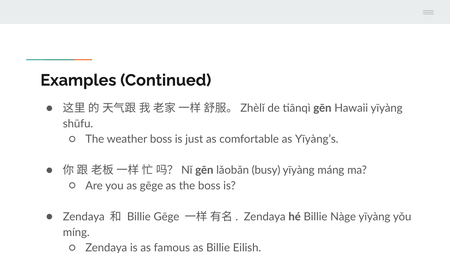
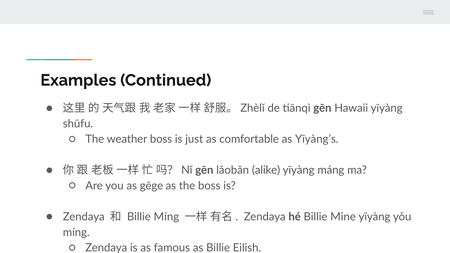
busy: busy -> alike
Billie Gēge: Gēge -> Míng
Nàge: Nàge -> Mine
